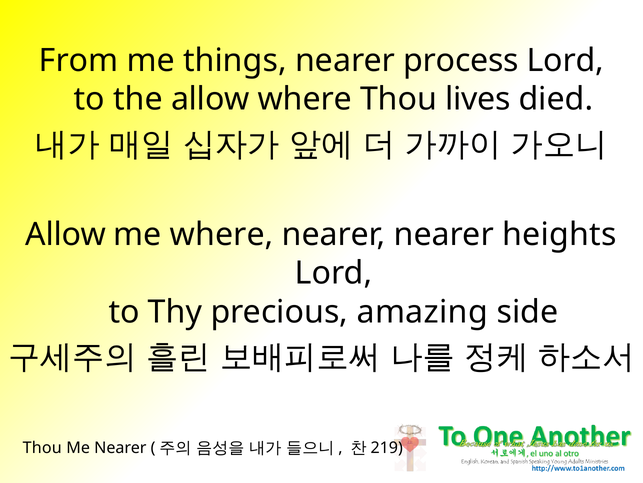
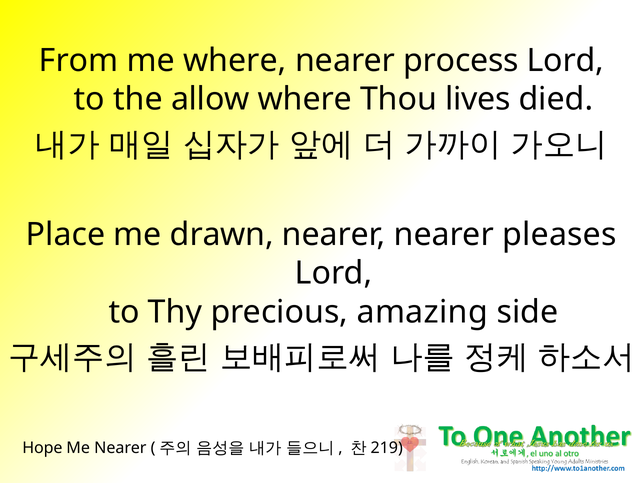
me things: things -> where
Allow at (66, 234): Allow -> Place
me where: where -> drawn
heights: heights -> pleases
Thou at (42, 447): Thou -> Hope
